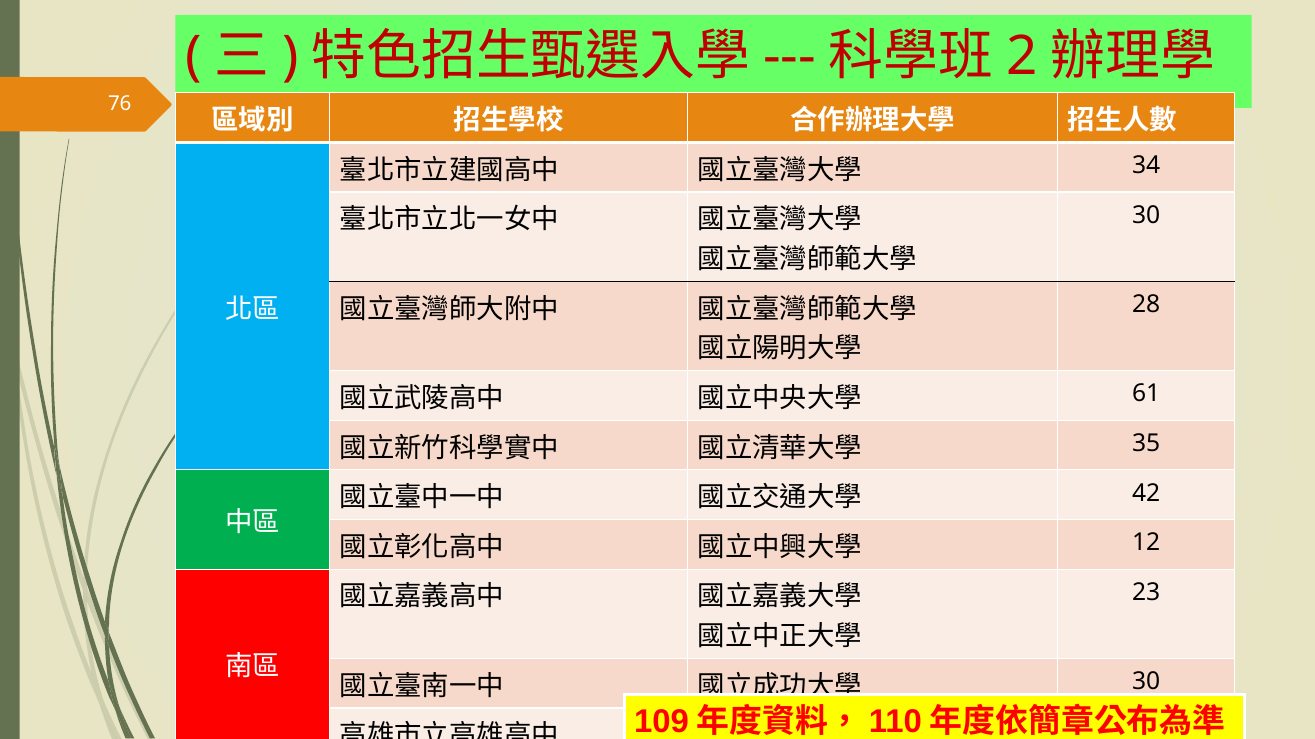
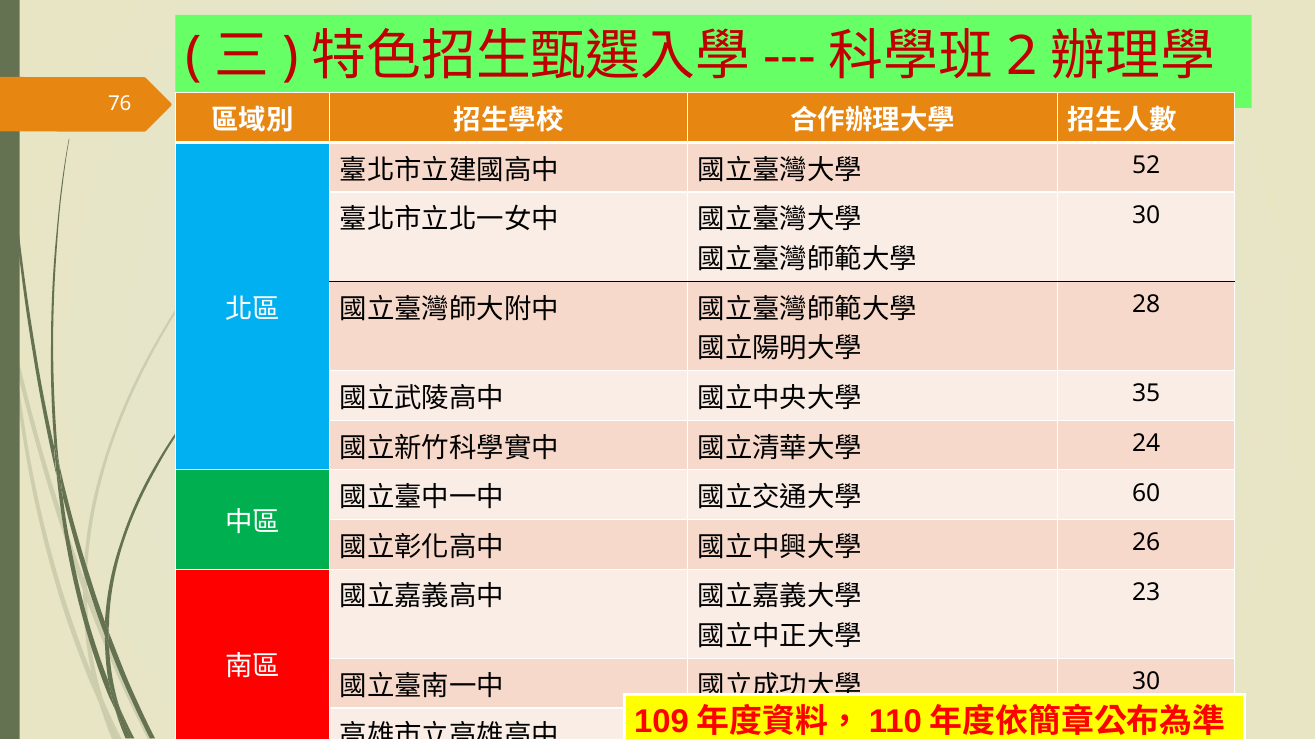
34: 34 -> 52
61: 61 -> 35
35: 35 -> 24
42: 42 -> 60
12: 12 -> 26
